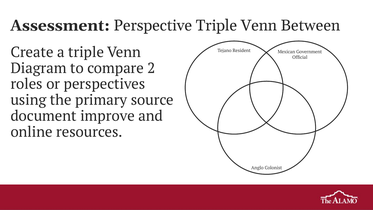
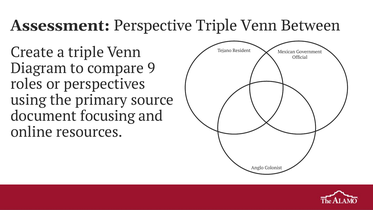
2: 2 -> 9
improve: improve -> focusing
